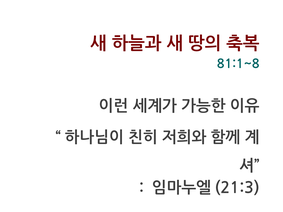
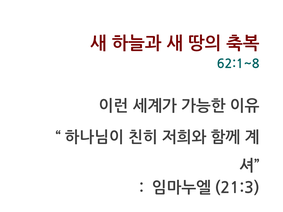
81:1~8: 81:1~8 -> 62:1~8
